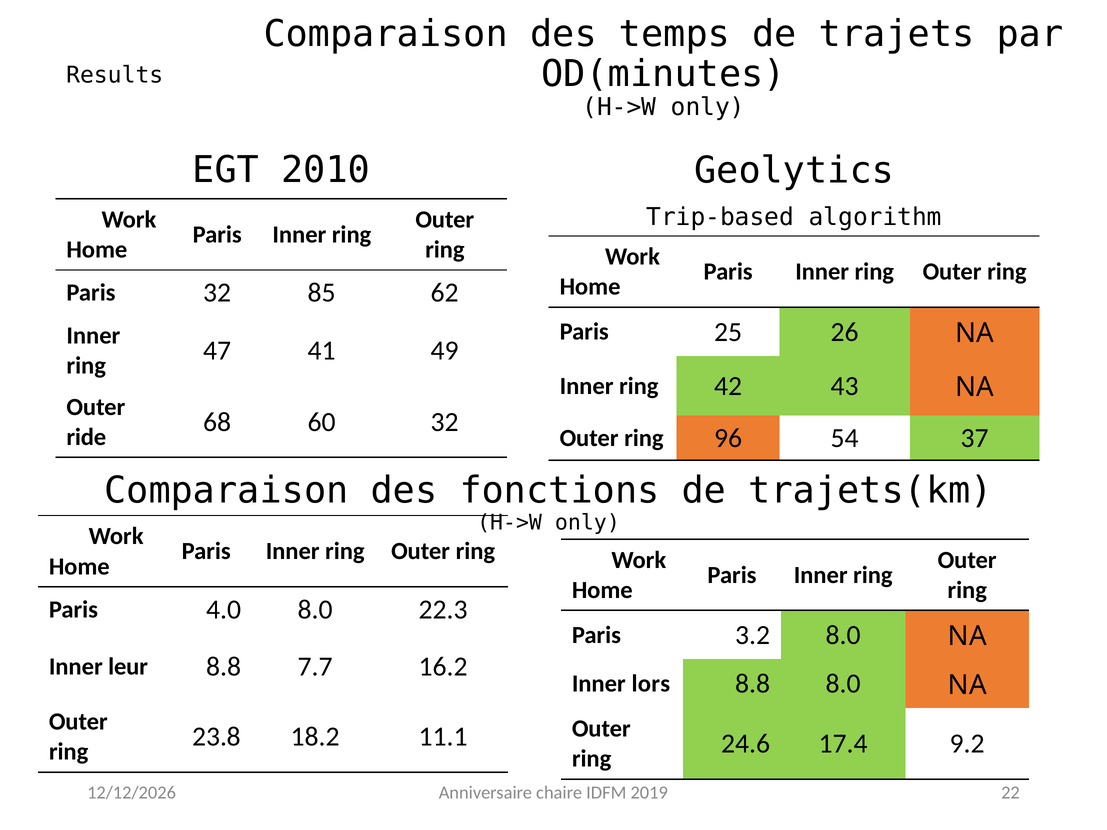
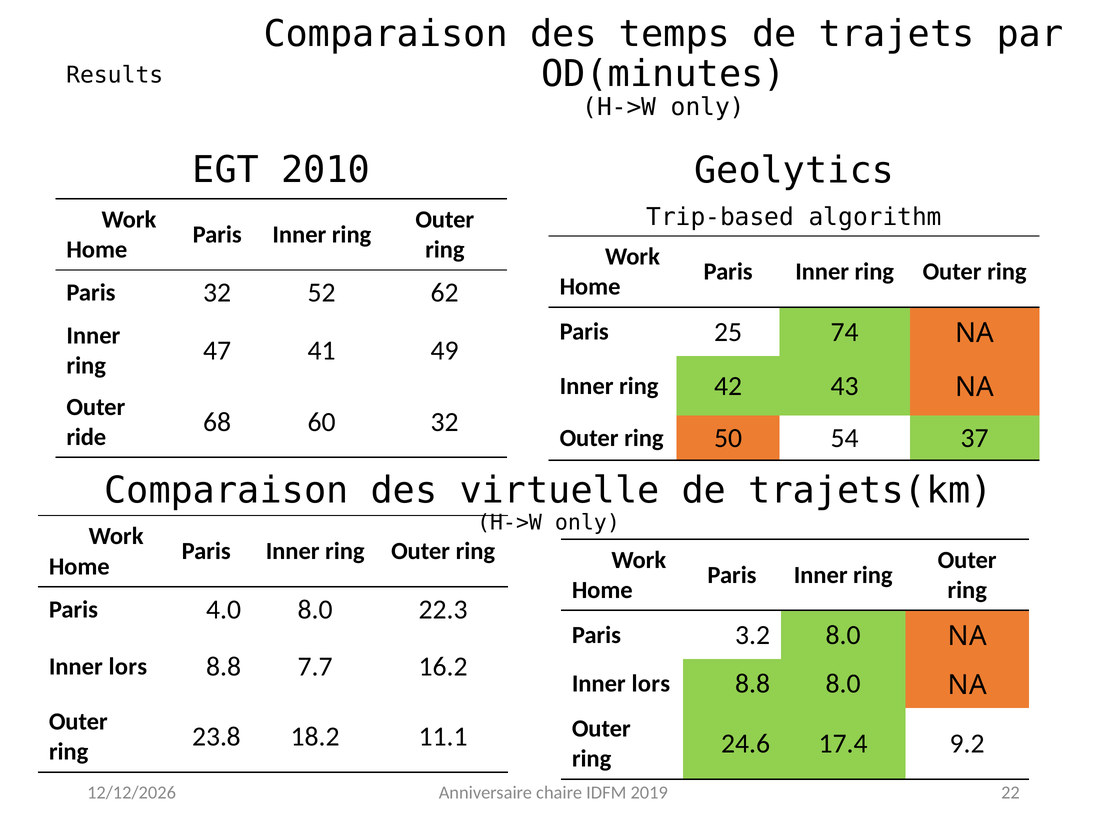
85: 85 -> 52
26: 26 -> 74
96: 96 -> 50
fonctions: fonctions -> virtuelle
leur at (128, 667): leur -> lors
